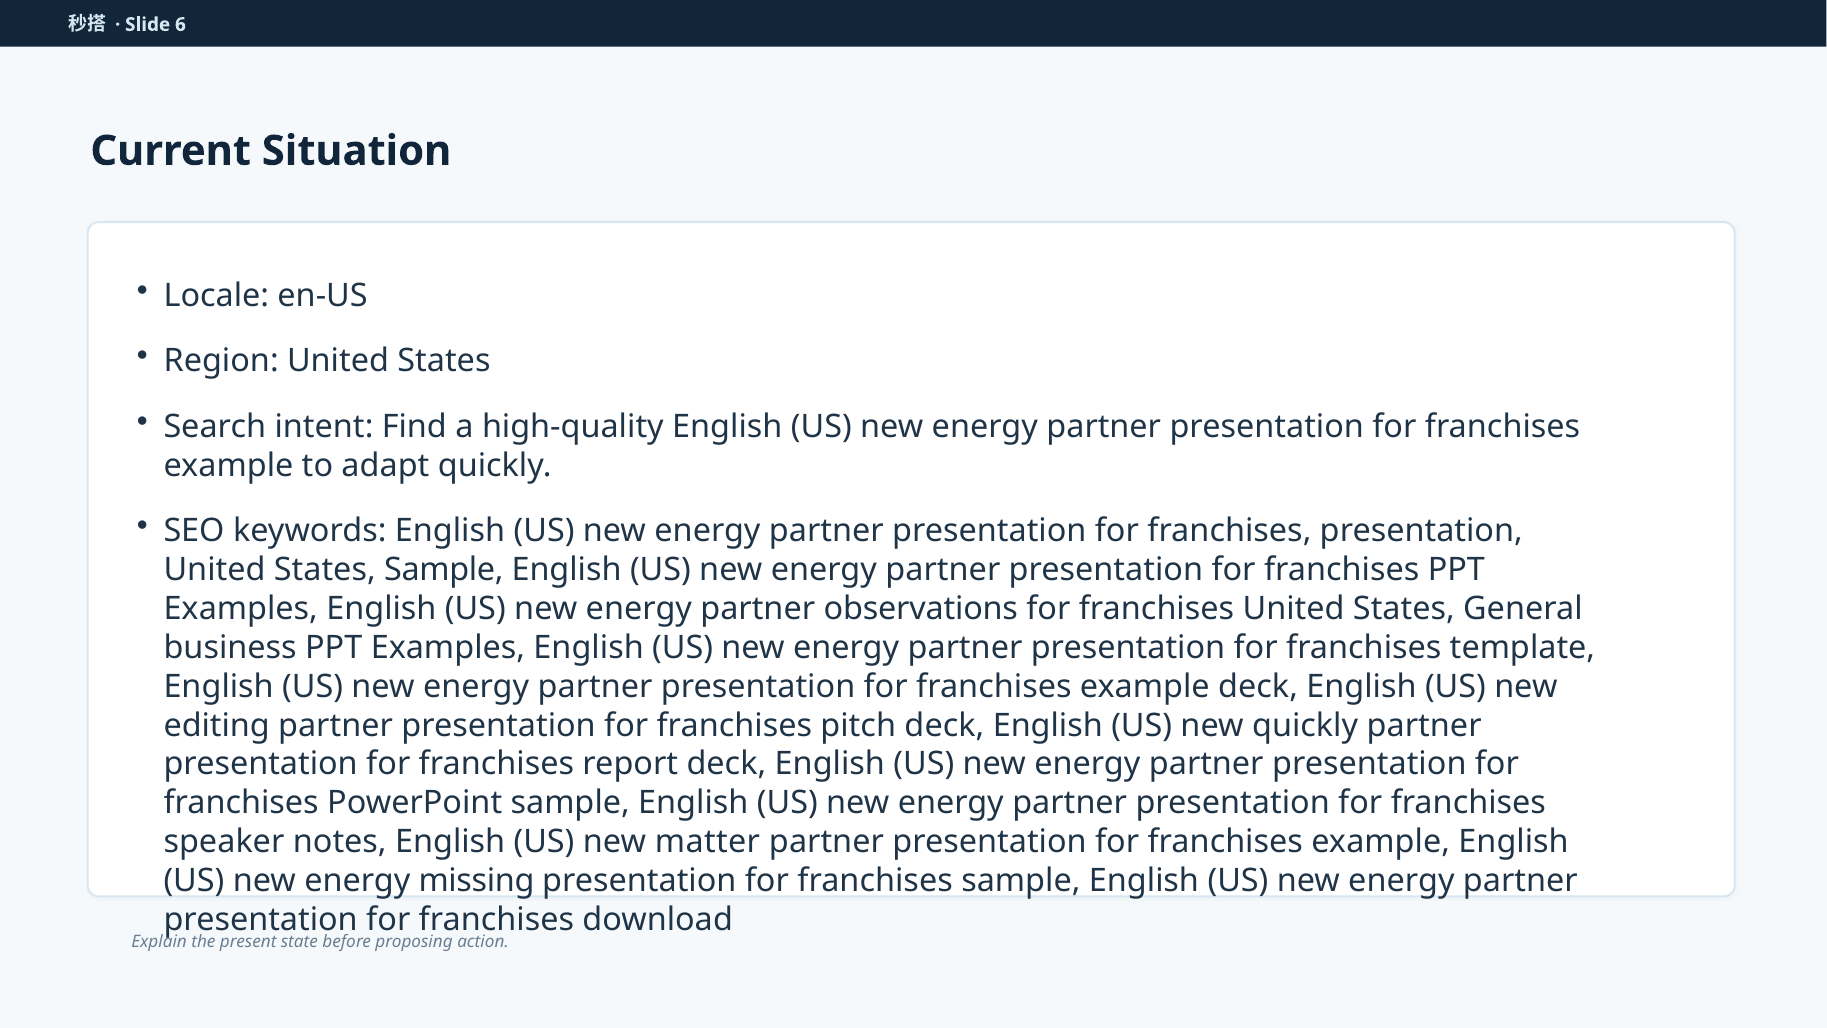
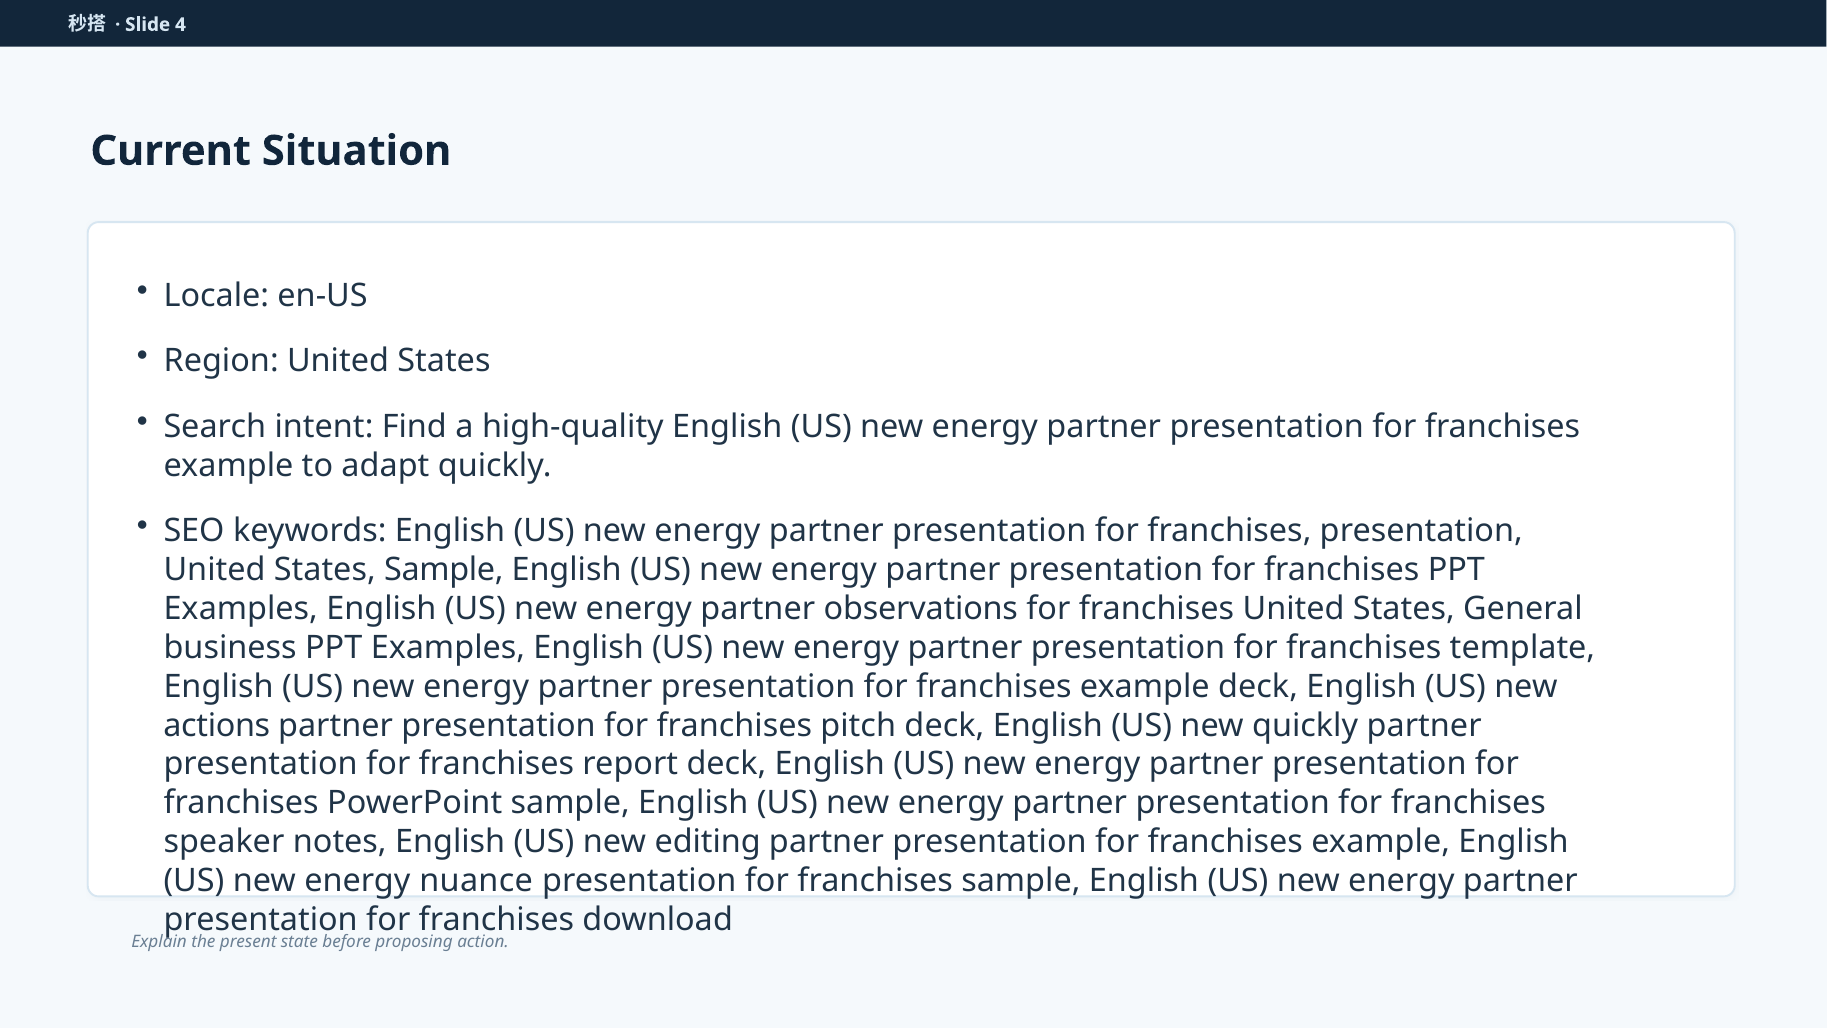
6: 6 -> 4
editing: editing -> actions
matter: matter -> editing
missing: missing -> nuance
